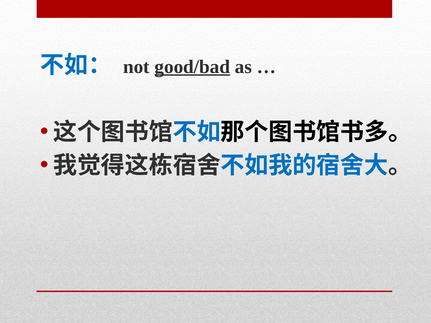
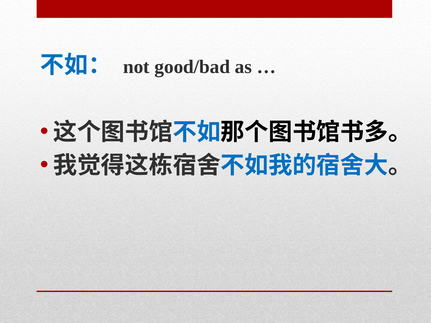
good/bad underline: present -> none
